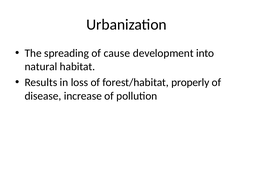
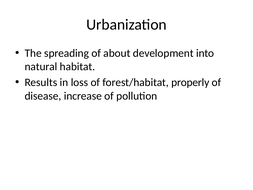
cause: cause -> about
